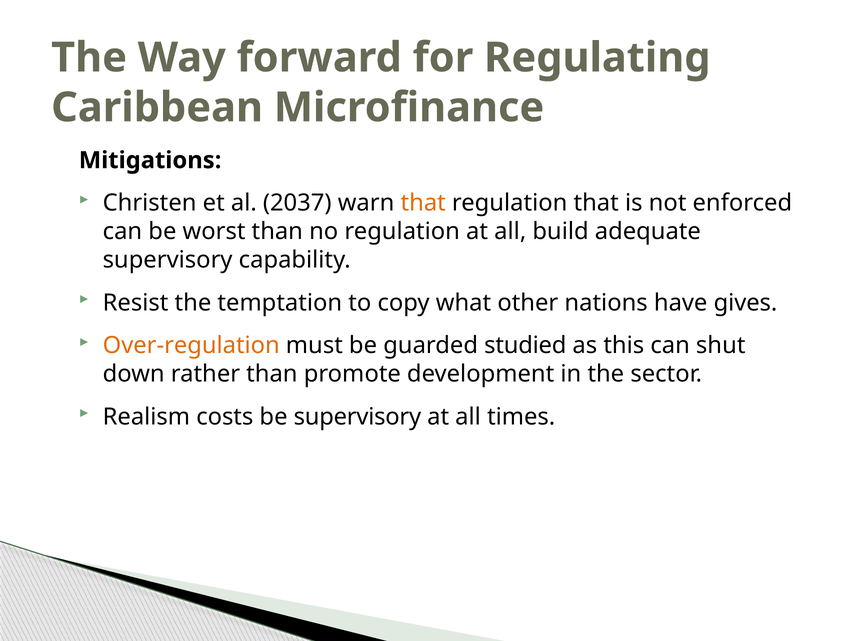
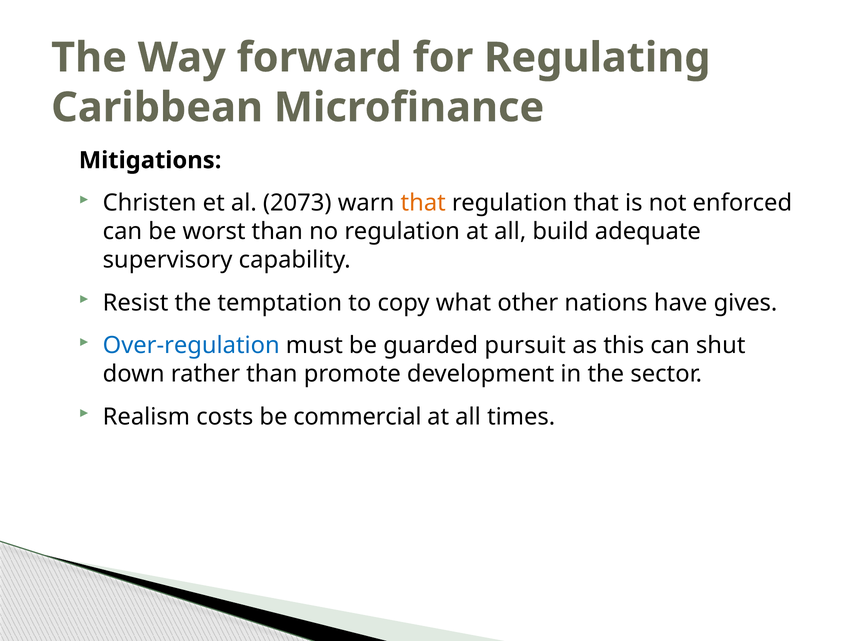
2037: 2037 -> 2073
Over-regulation colour: orange -> blue
studied: studied -> pursuit
be supervisory: supervisory -> commercial
